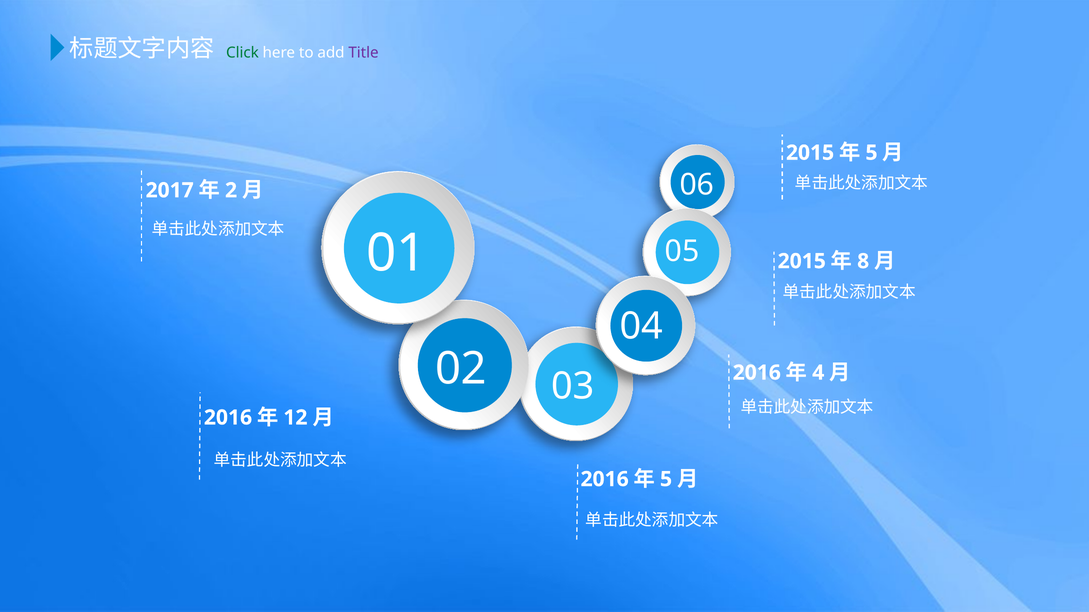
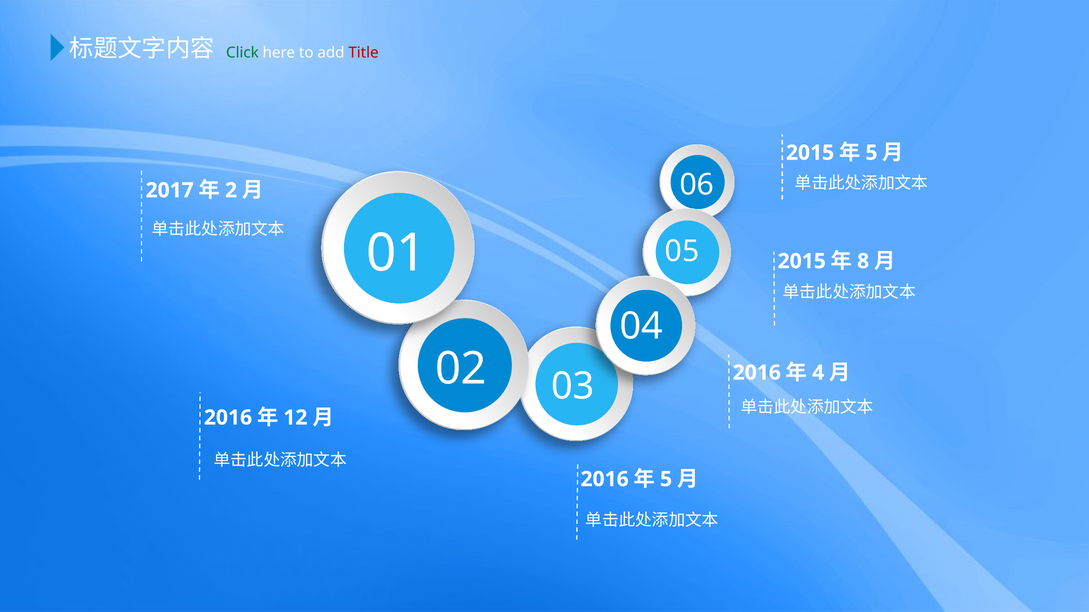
Title colour: purple -> red
